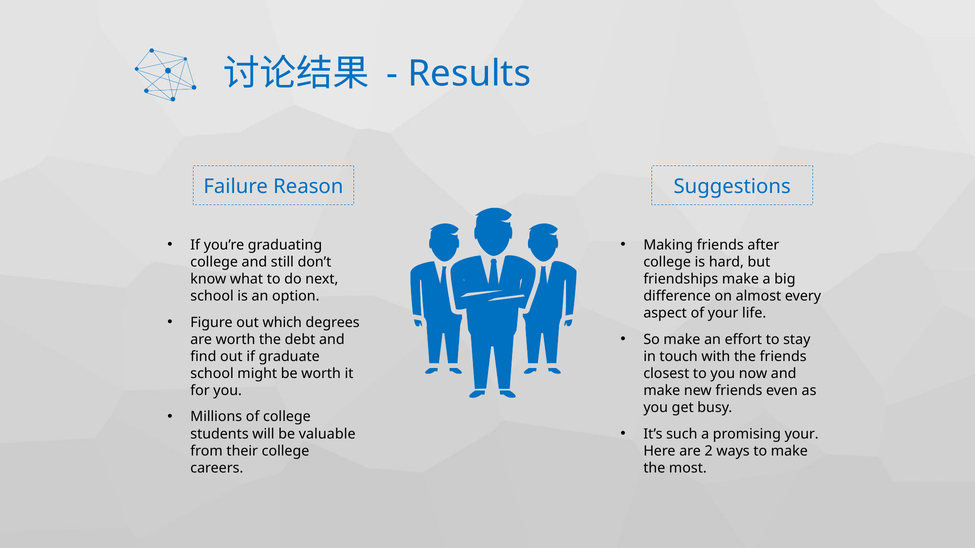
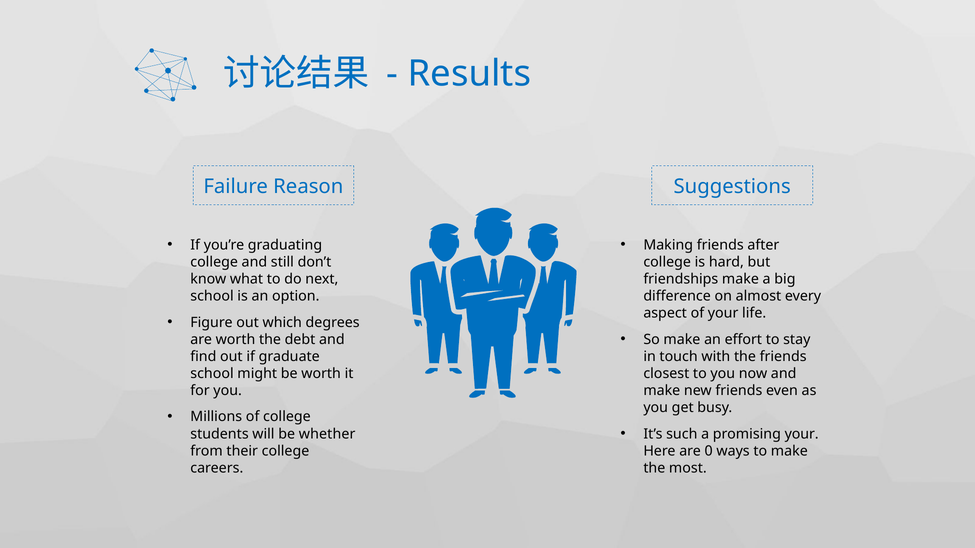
valuable: valuable -> whether
2: 2 -> 0
